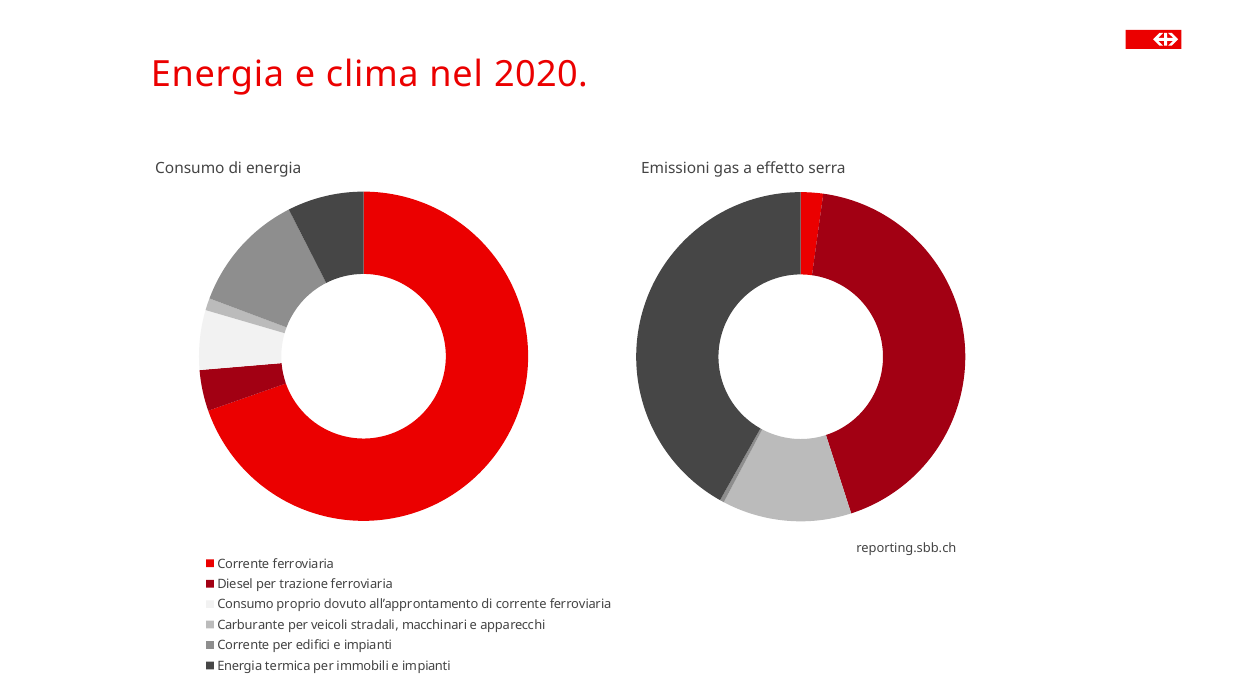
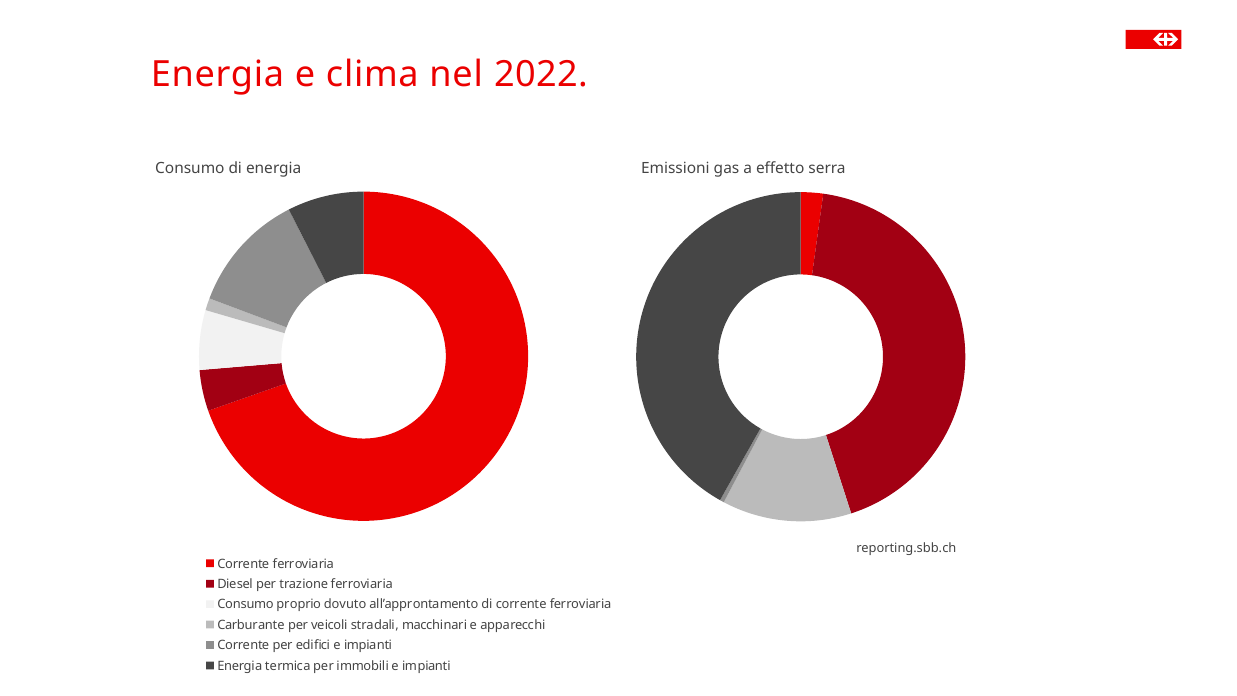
2020: 2020 -> 2022
